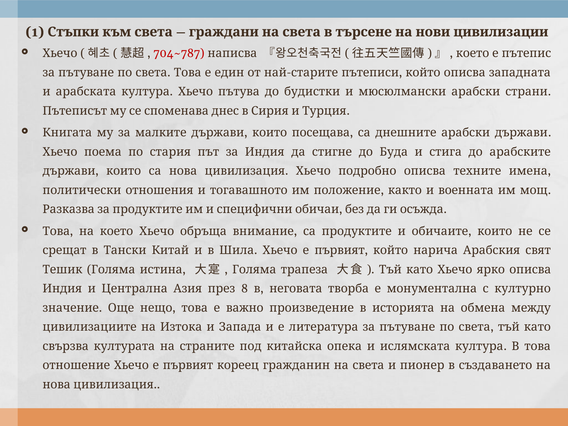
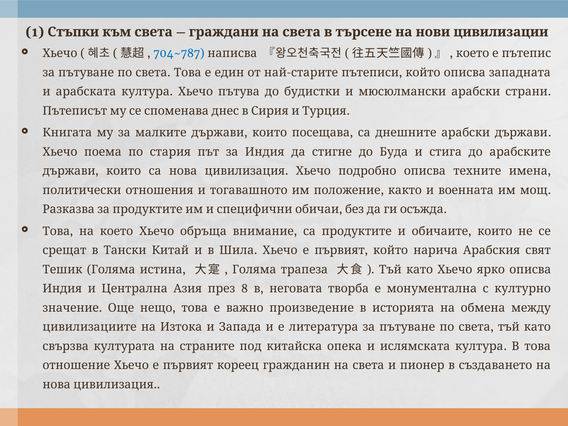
704~787 colour: red -> blue
